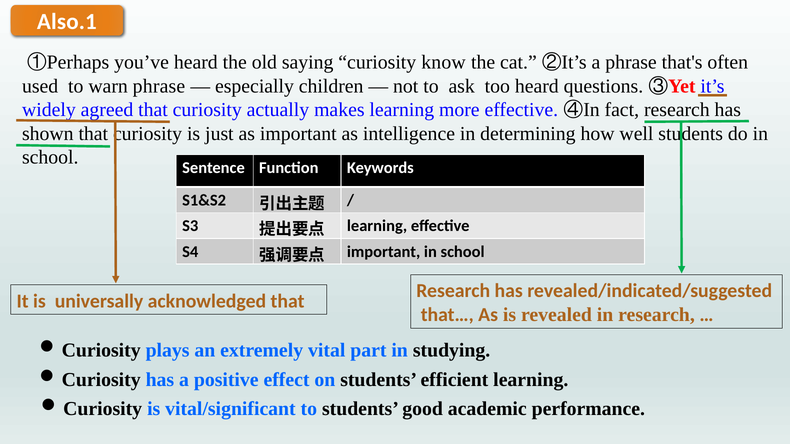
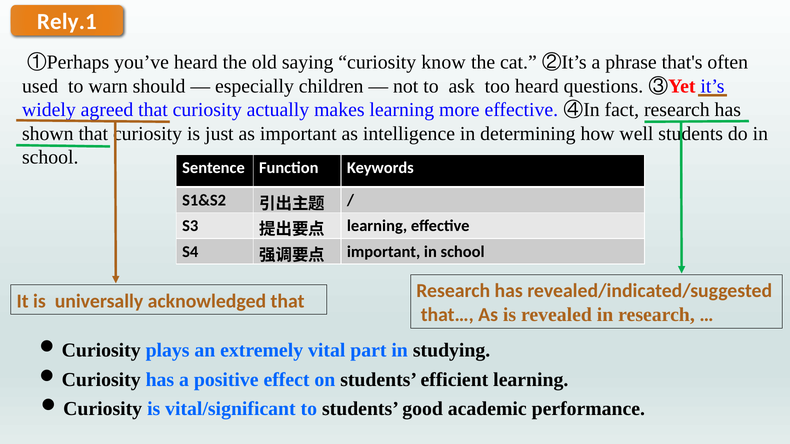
Also.1: Also.1 -> Rely.1
warn phrase: phrase -> should
